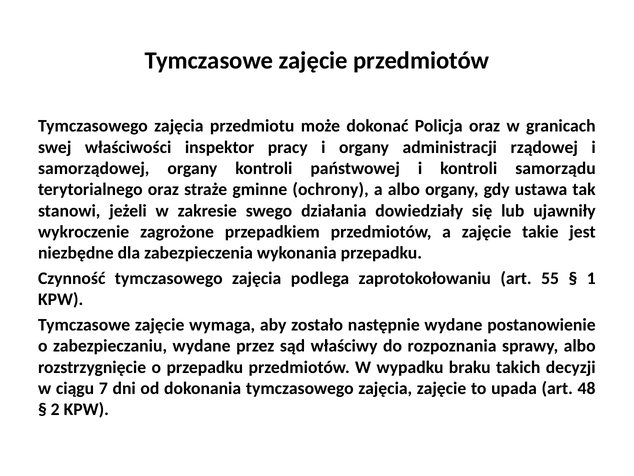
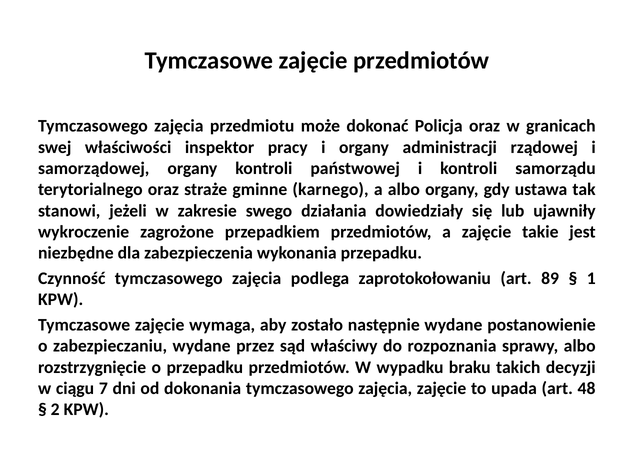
ochrony: ochrony -> karnego
55: 55 -> 89
